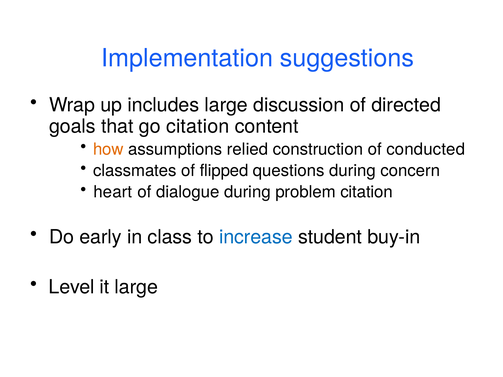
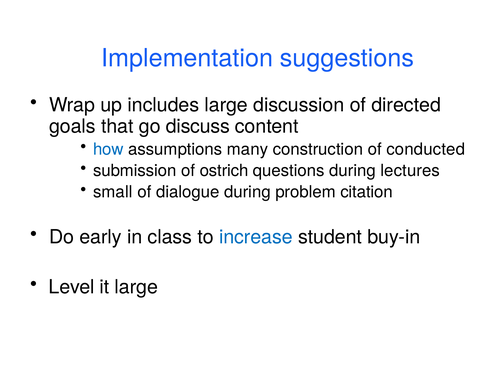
go citation: citation -> discuss
how colour: orange -> blue
relied: relied -> many
classmates: classmates -> submission
flipped: flipped -> ostrich
concern: concern -> lectures
heart: heart -> small
